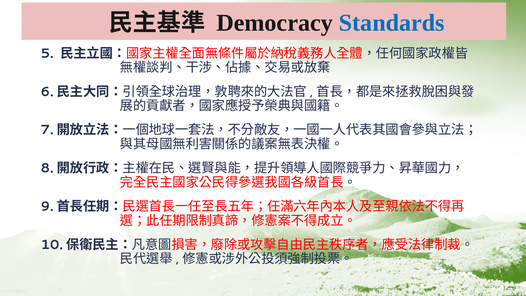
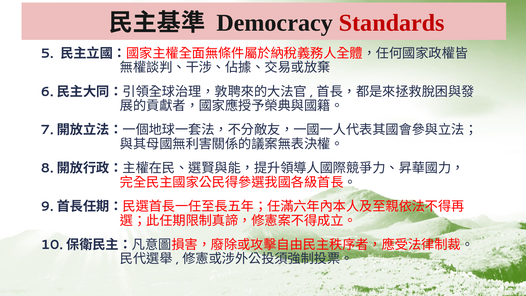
Standards colour: blue -> red
